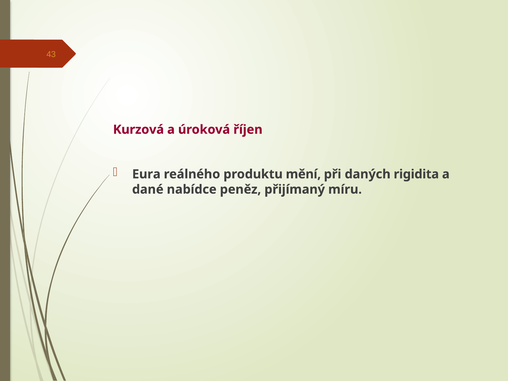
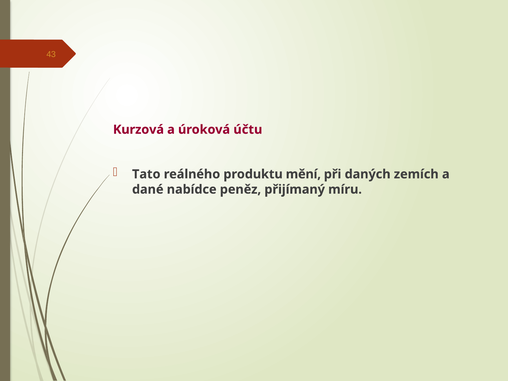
říjen: říjen -> účtu
Eura: Eura -> Tato
rigidita: rigidita -> zemích
